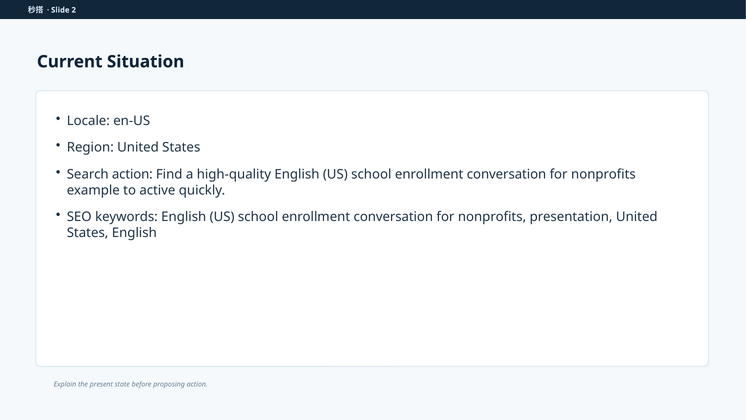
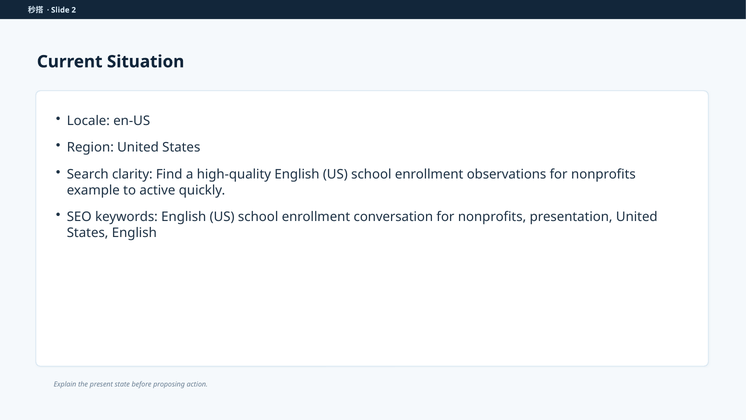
Search action: action -> clarity
conversation at (507, 174): conversation -> observations
